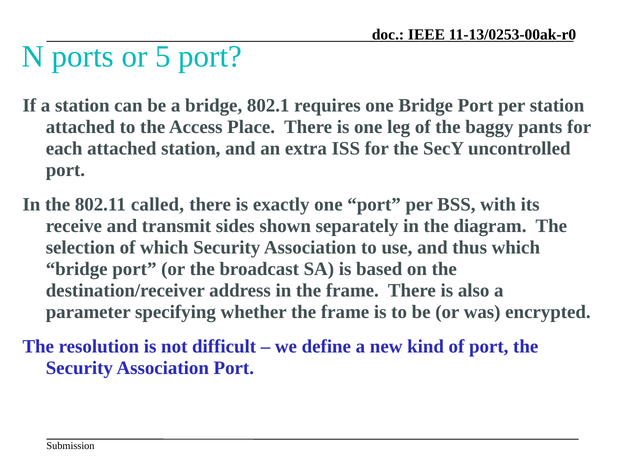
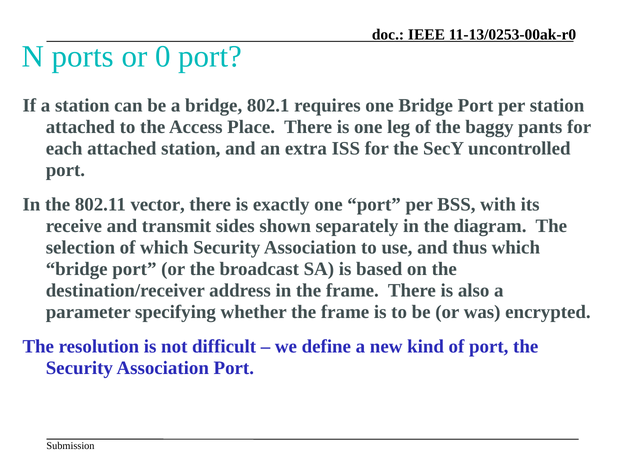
5: 5 -> 0
called: called -> vector
